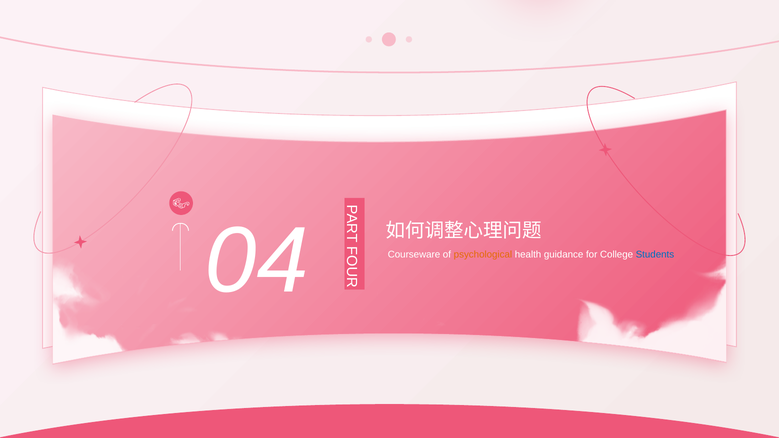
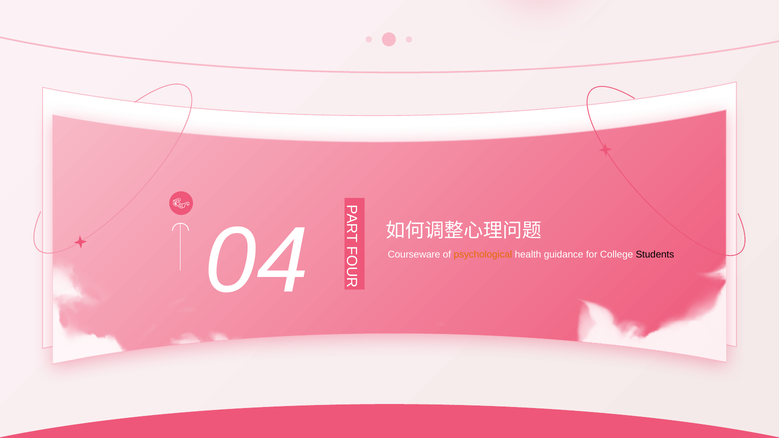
Students colour: blue -> black
